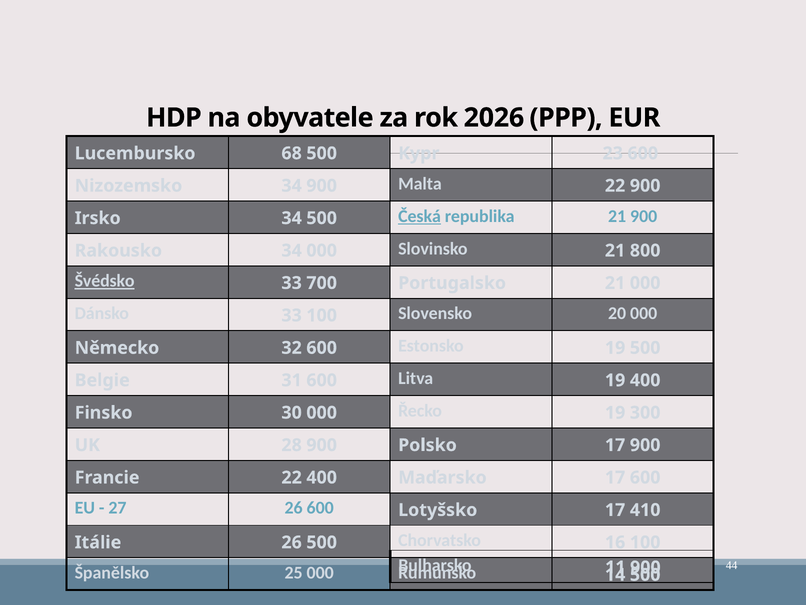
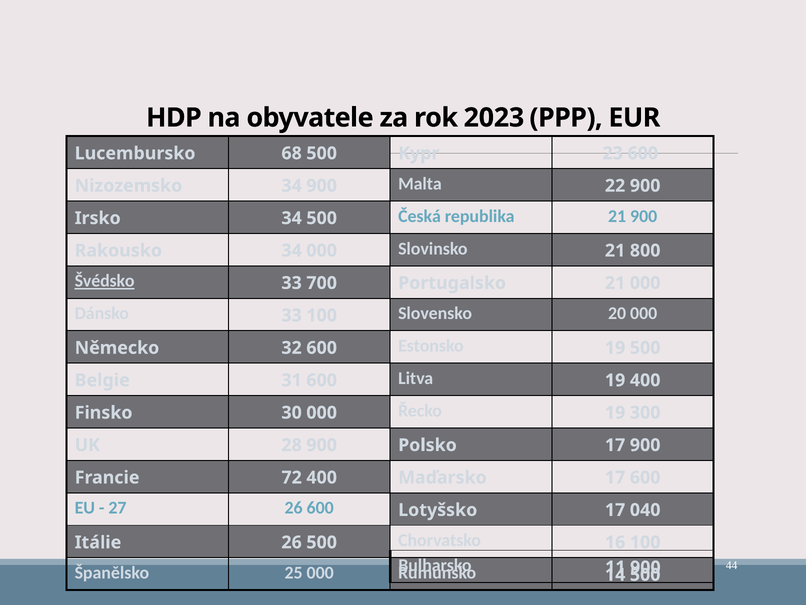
2026: 2026 -> 2023
Česká underline: present -> none
Francie 22: 22 -> 72
410: 410 -> 040
